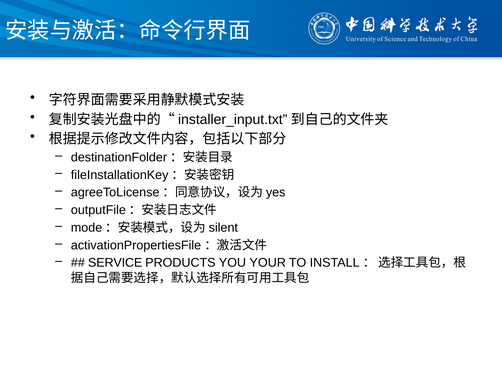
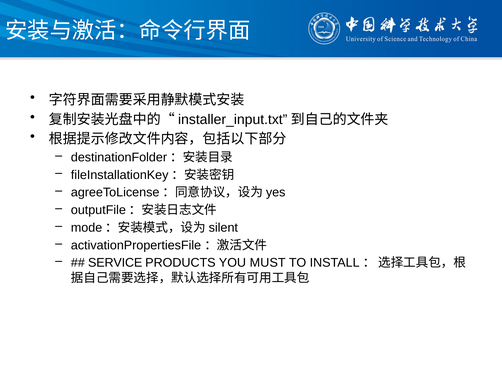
YOUR: YOUR -> MUST
